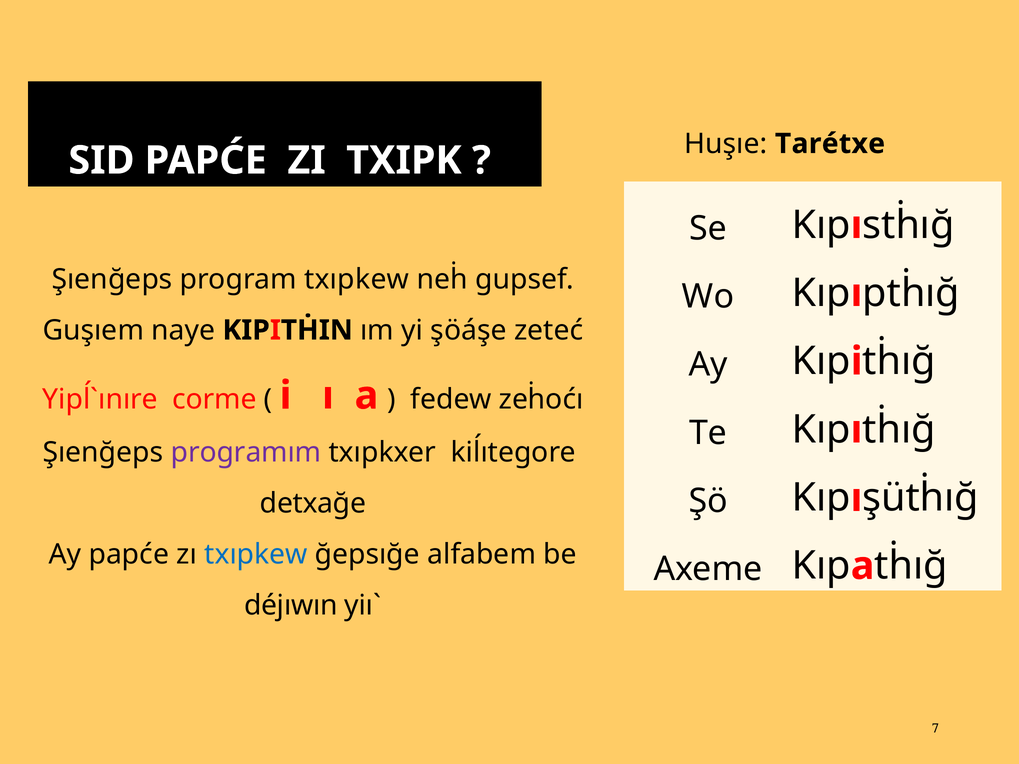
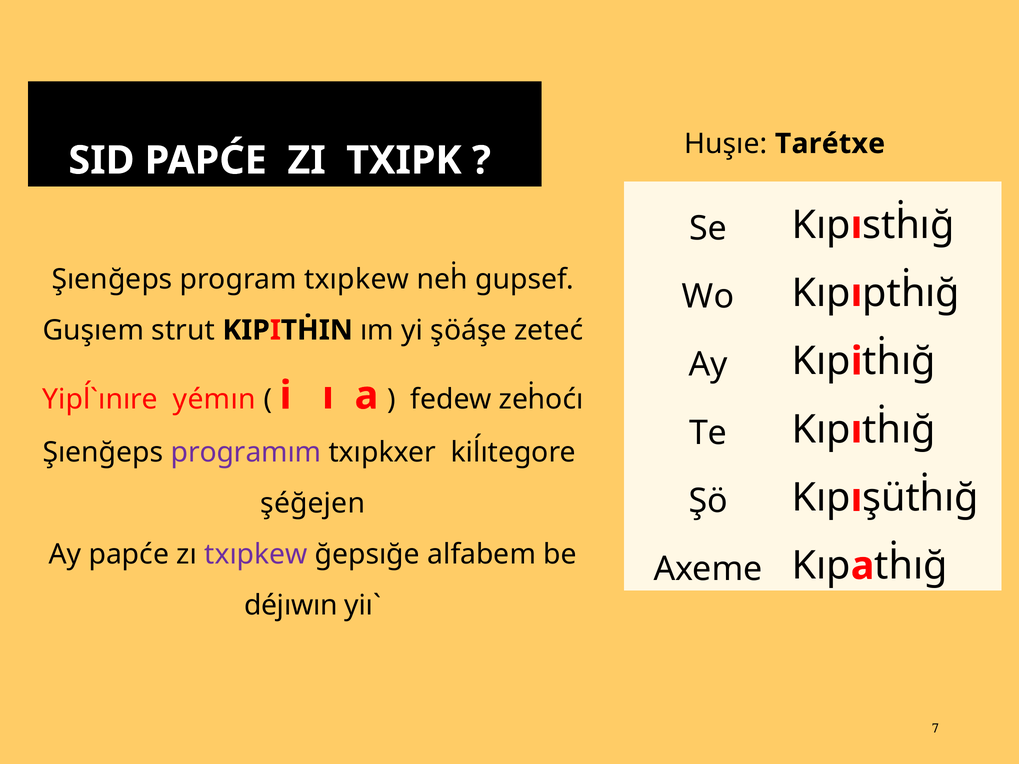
naye: naye -> strut
corme: corme -> yémın
detxağe: detxağe -> şéğejen
txıpkew at (256, 555) colour: blue -> purple
